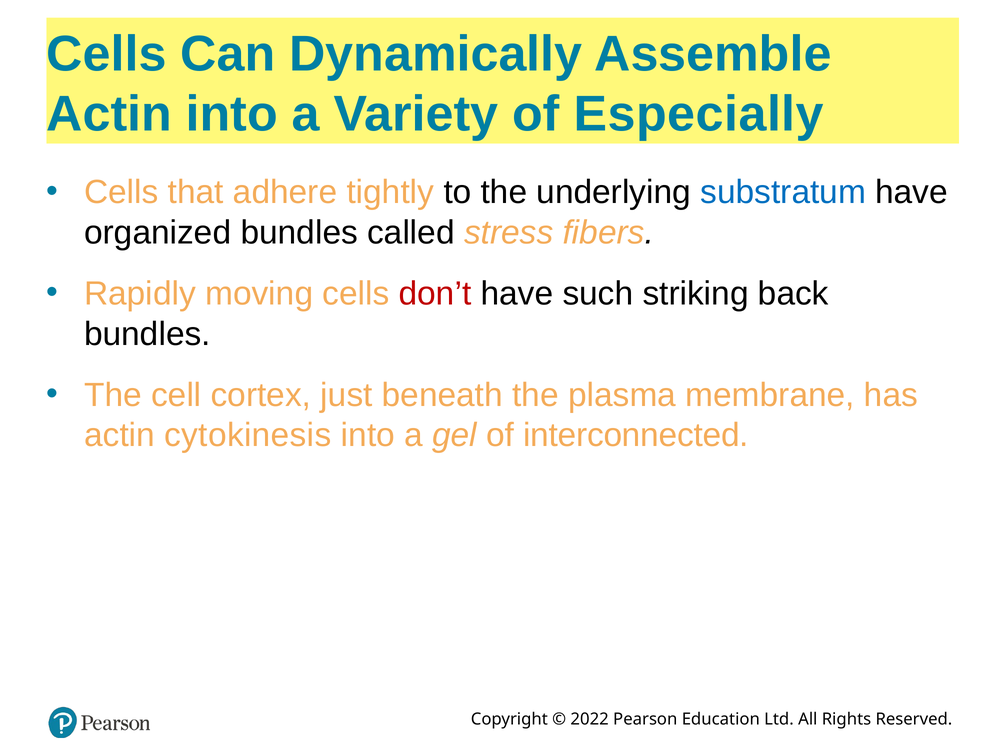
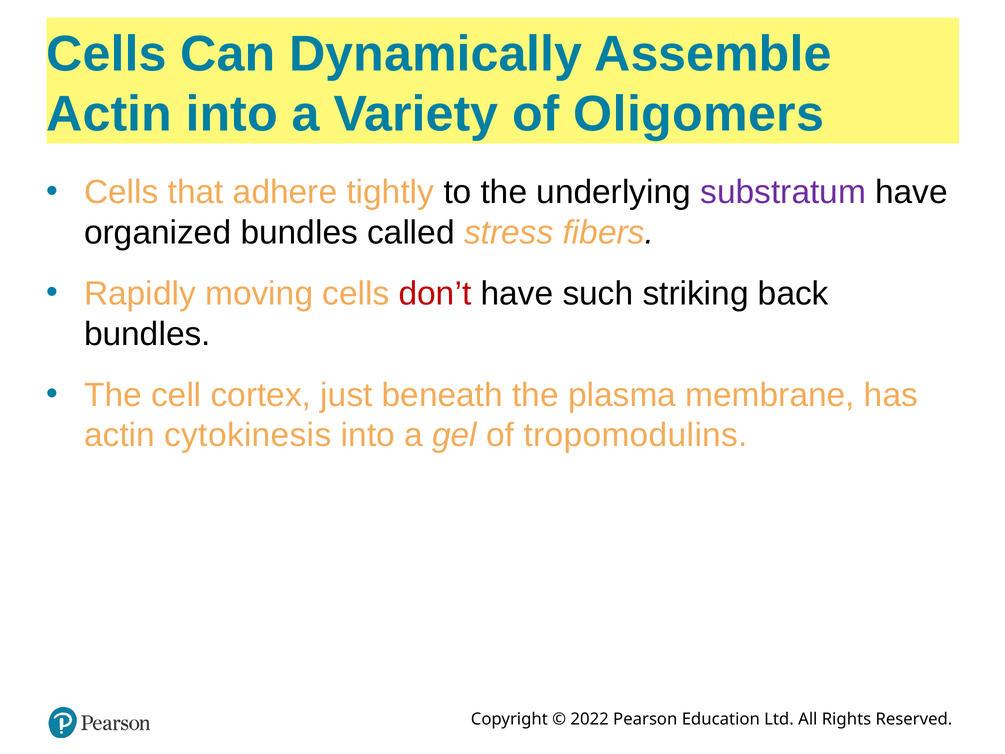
Especially: Especially -> Oligomers
substratum colour: blue -> purple
interconnected: interconnected -> tropomodulins
